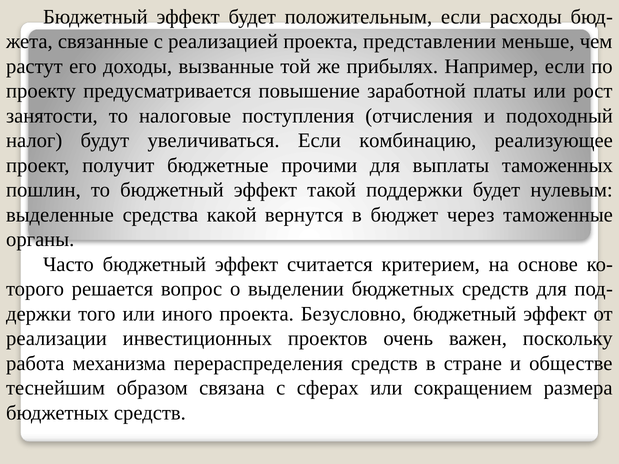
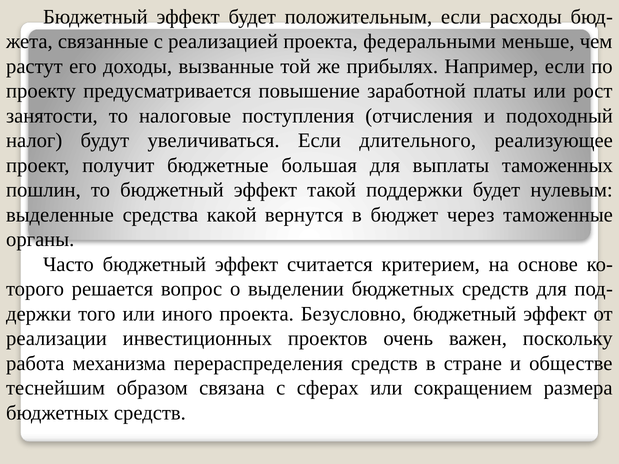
представлении: представлении -> федеральными
комбинацию: комбинацию -> длительного
прочими: прочими -> большая
